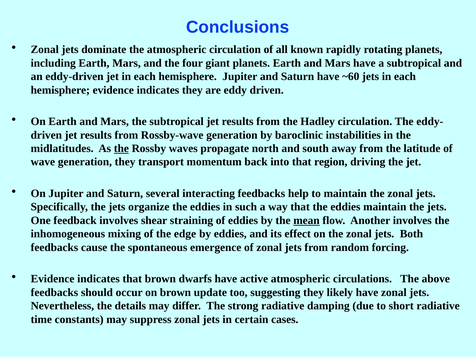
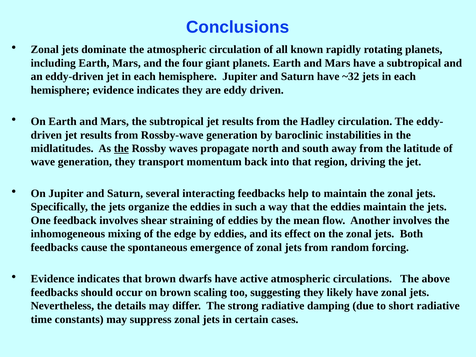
~60: ~60 -> ~32
mean underline: present -> none
update: update -> scaling
